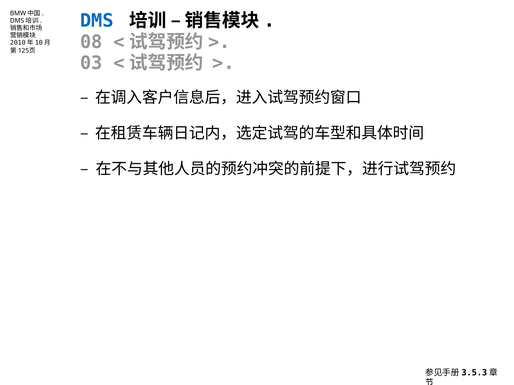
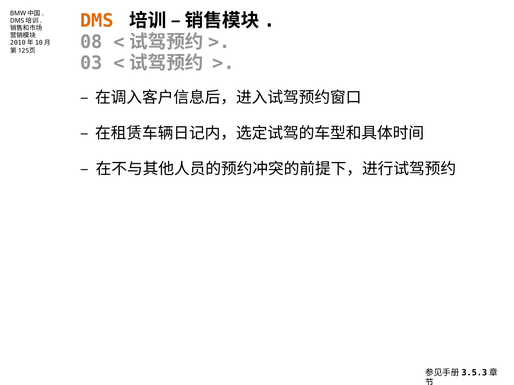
DMS colour: blue -> orange
